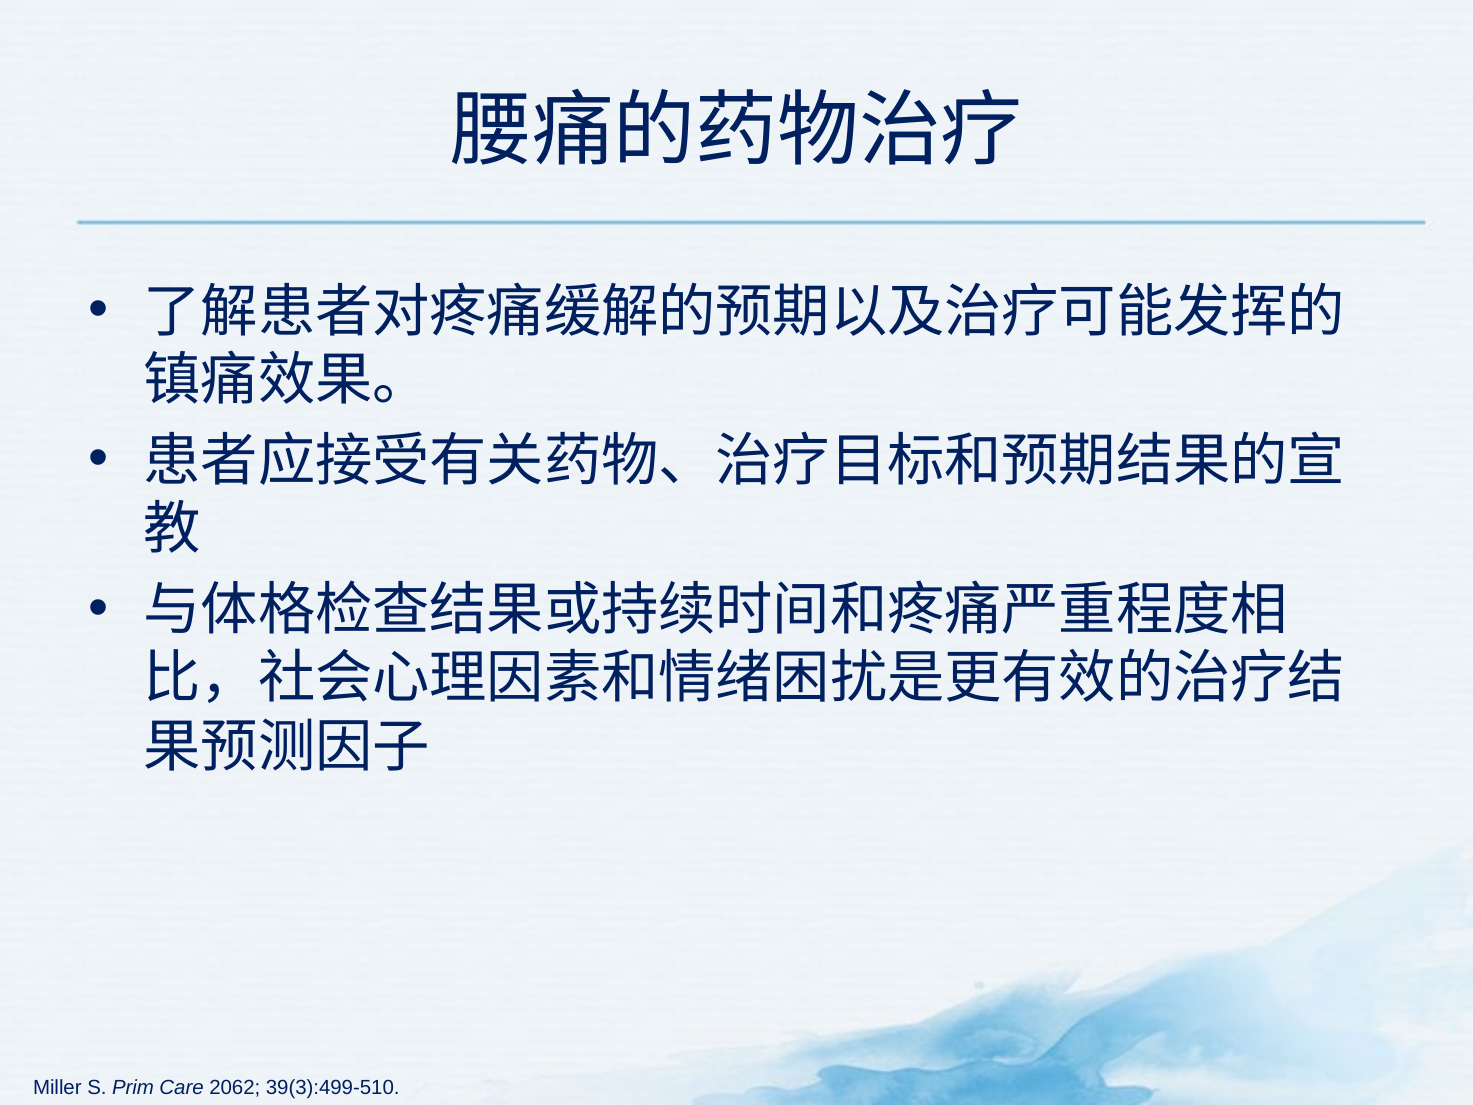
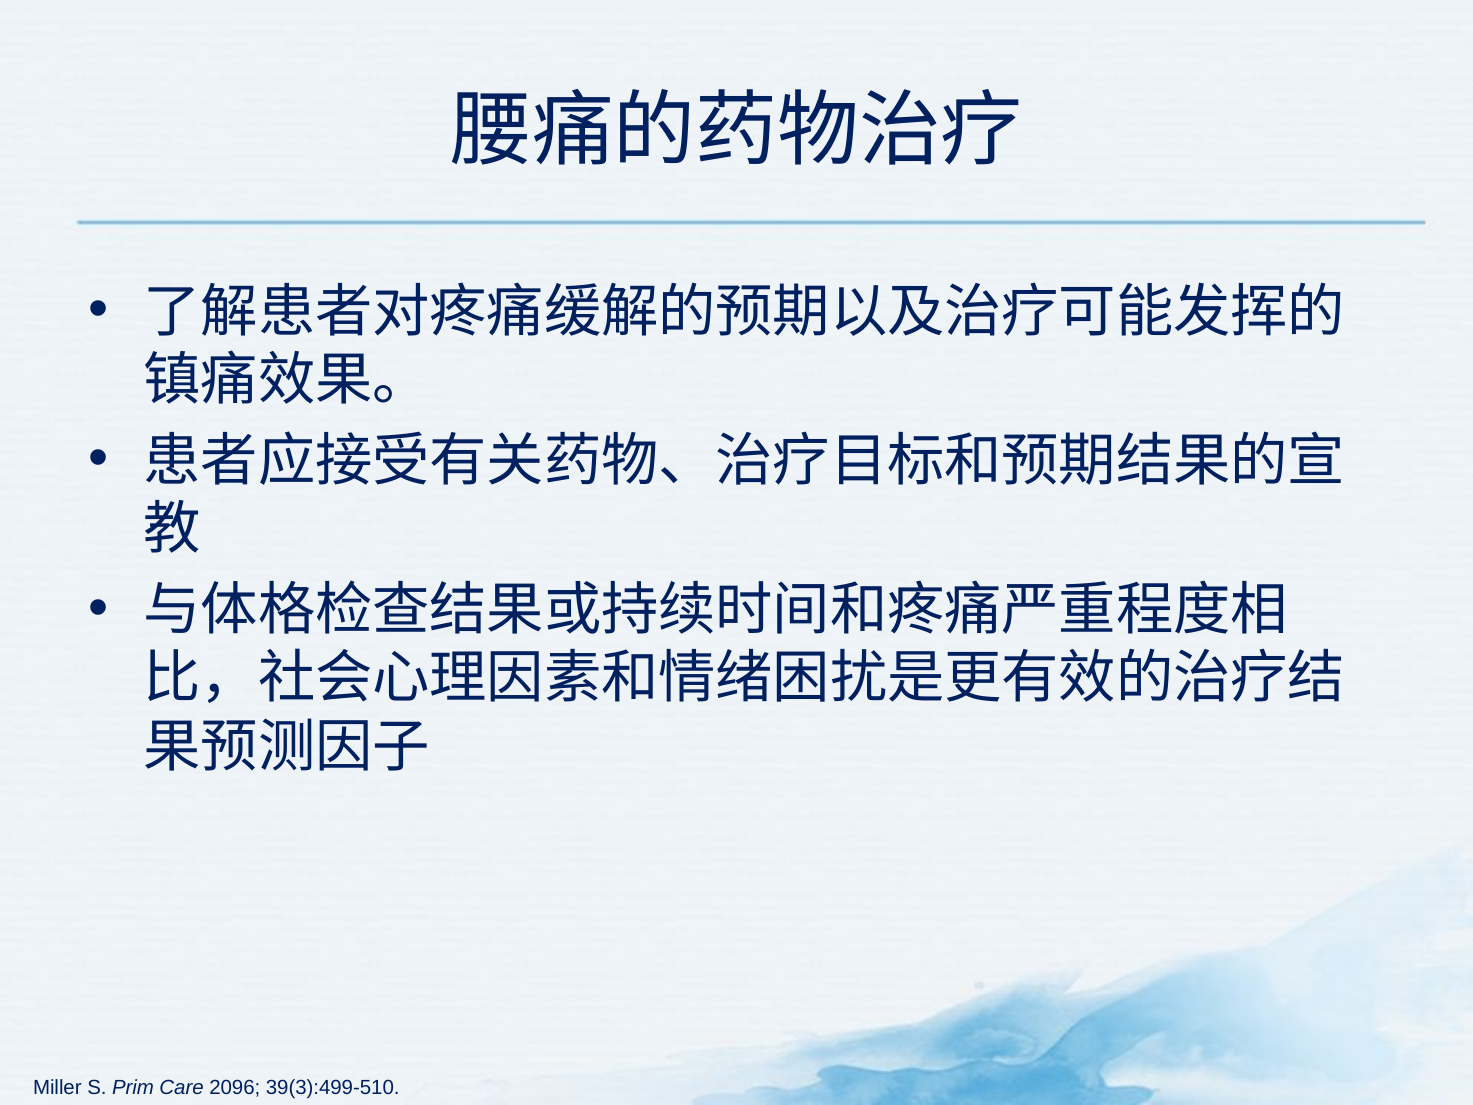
2062: 2062 -> 2096
